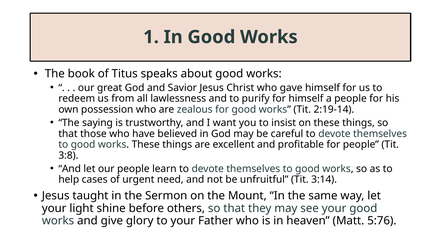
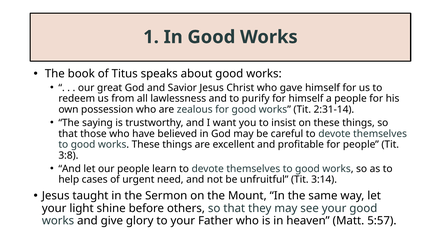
2:19-14: 2:19-14 -> 2:31-14
5:76: 5:76 -> 5:57
